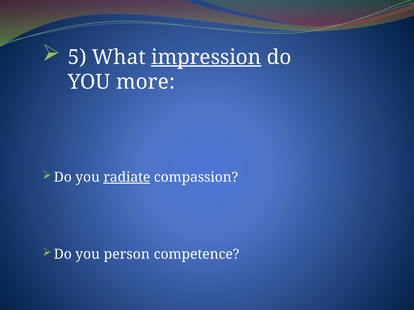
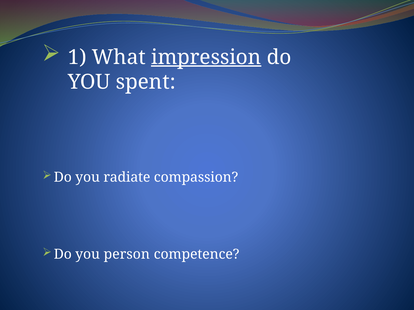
5: 5 -> 1
more: more -> spent
radiate underline: present -> none
